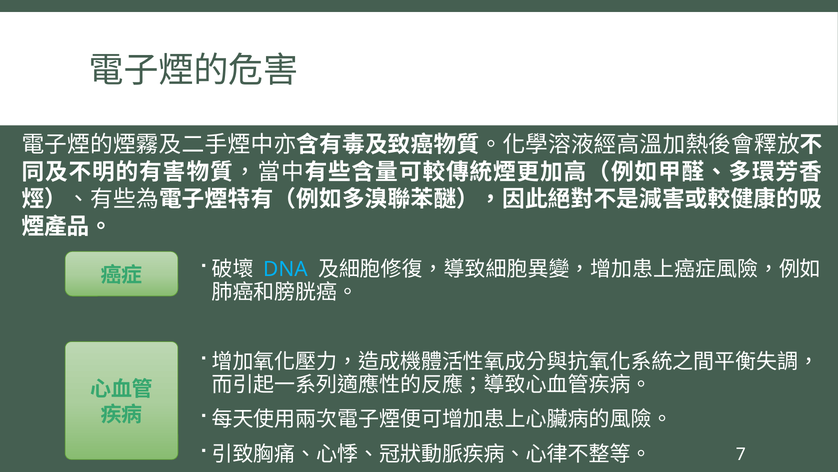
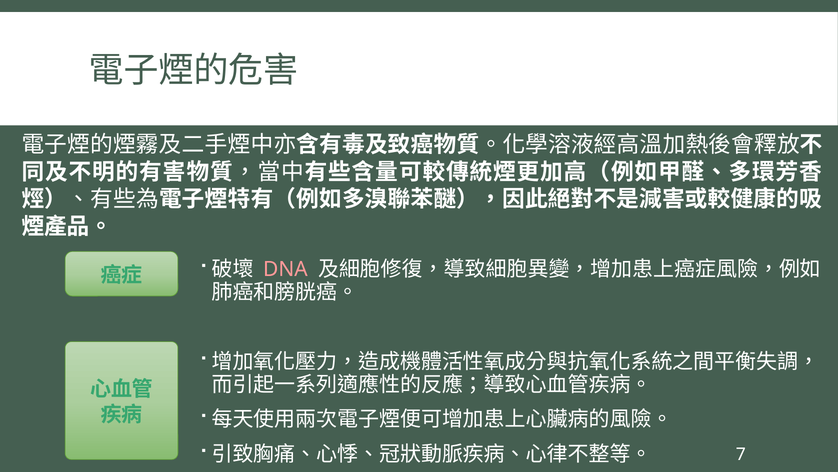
DNA colour: light blue -> pink
